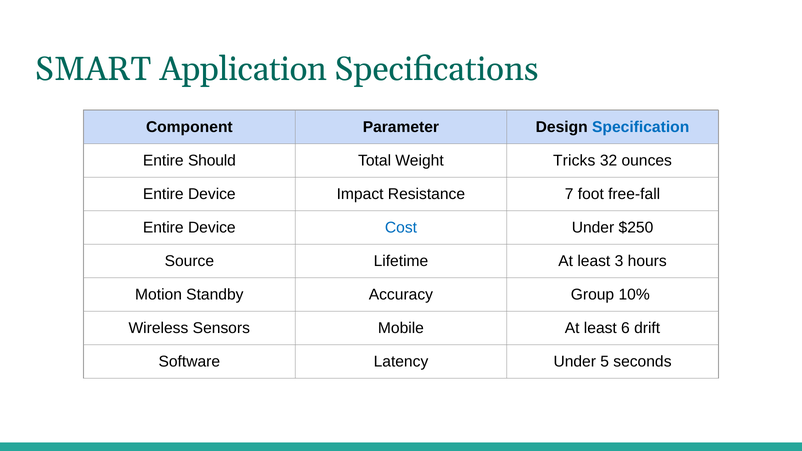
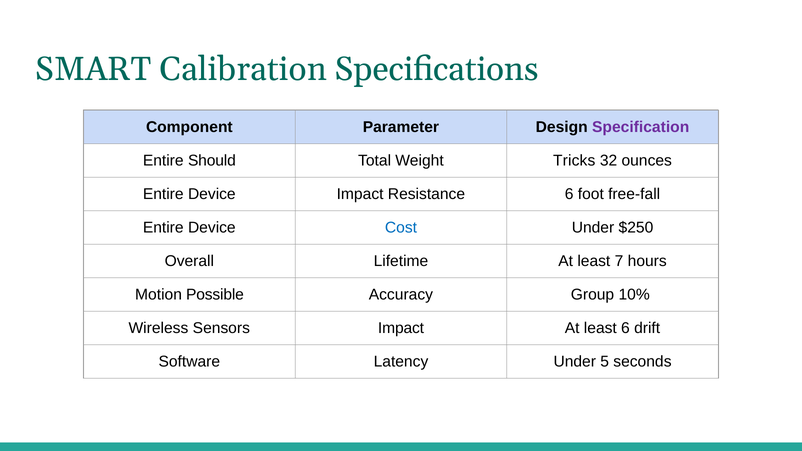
Application: Application -> Calibration
Specification colour: blue -> purple
Resistance 7: 7 -> 6
Source: Source -> Overall
3: 3 -> 7
Standby: Standby -> Possible
Sensors Mobile: Mobile -> Impact
